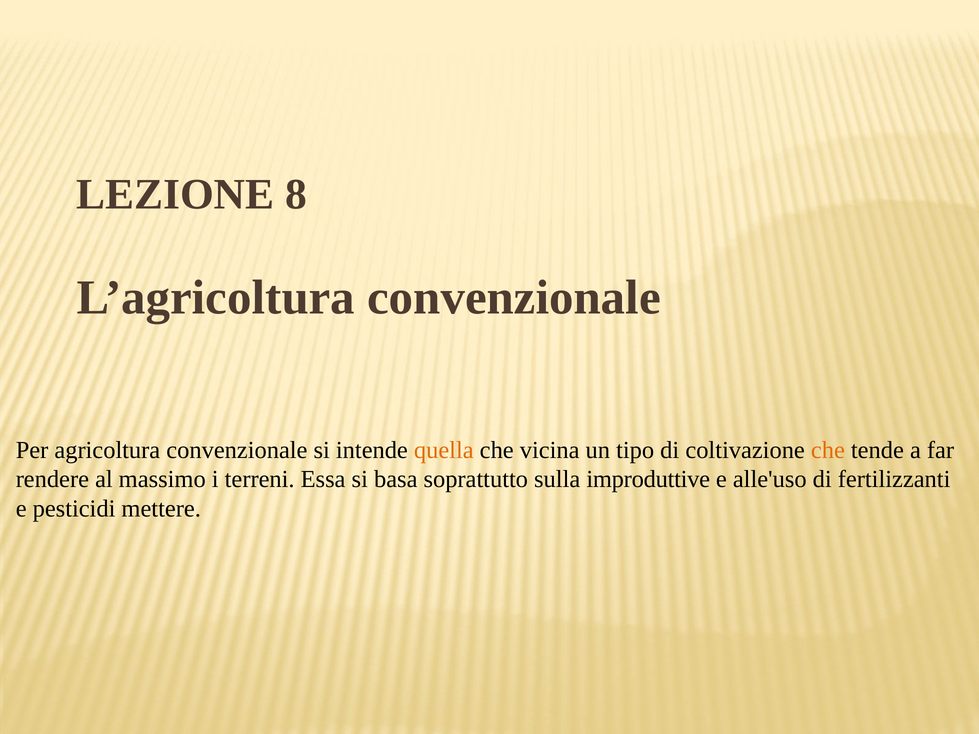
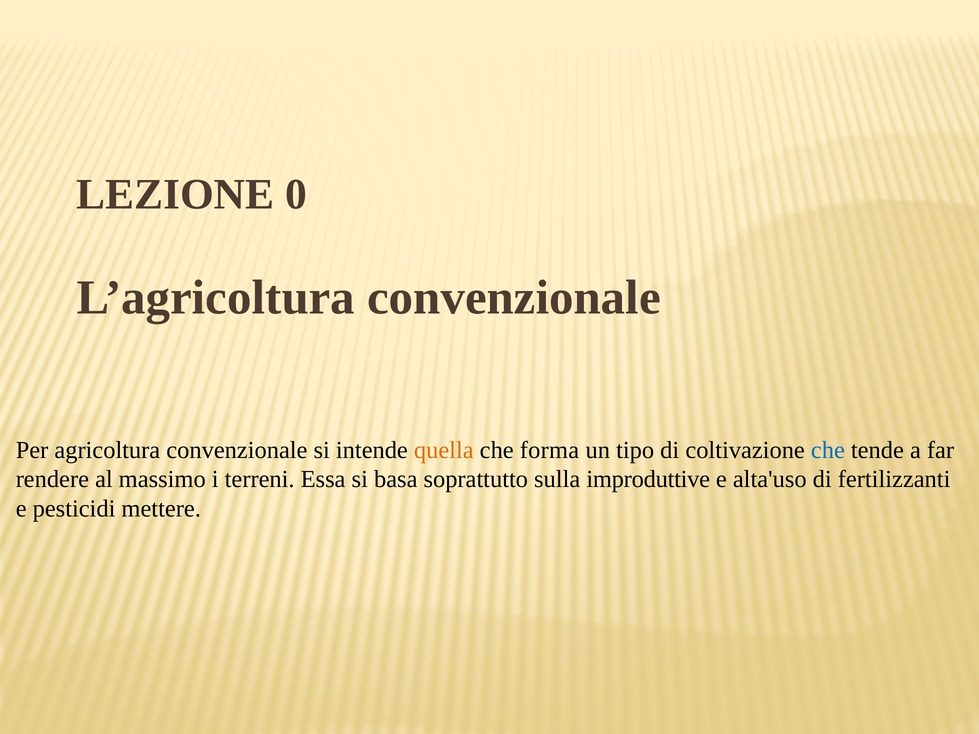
8: 8 -> 0
vicina: vicina -> forma
che at (828, 450) colour: orange -> blue
alle'uso: alle'uso -> alta'uso
